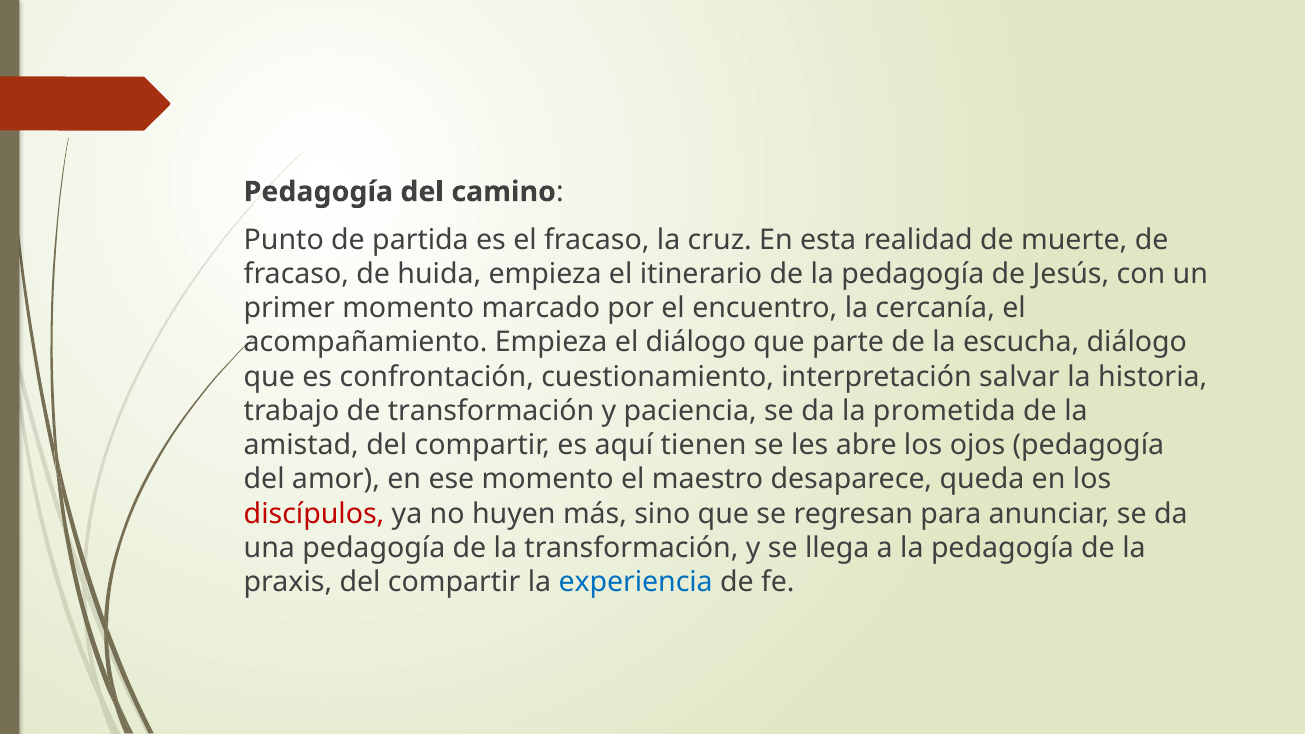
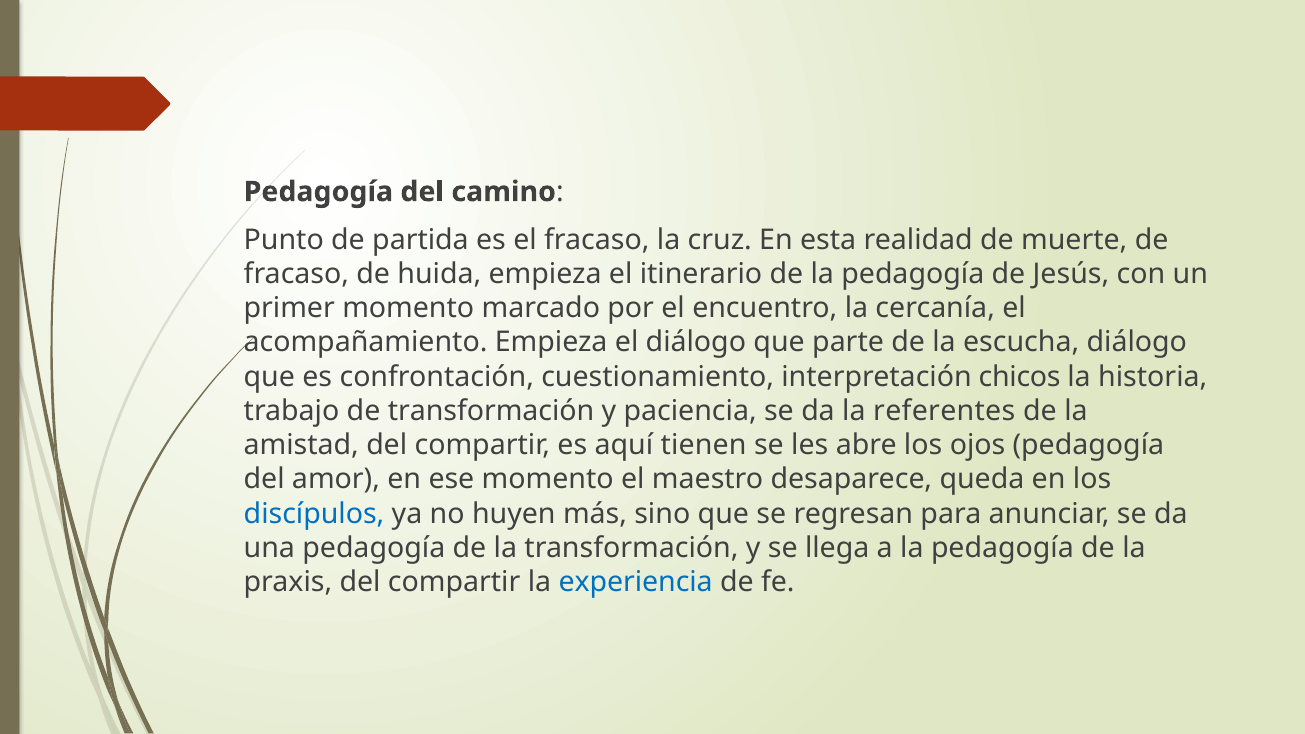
salvar: salvar -> chicos
prometida: prometida -> referentes
discípulos colour: red -> blue
